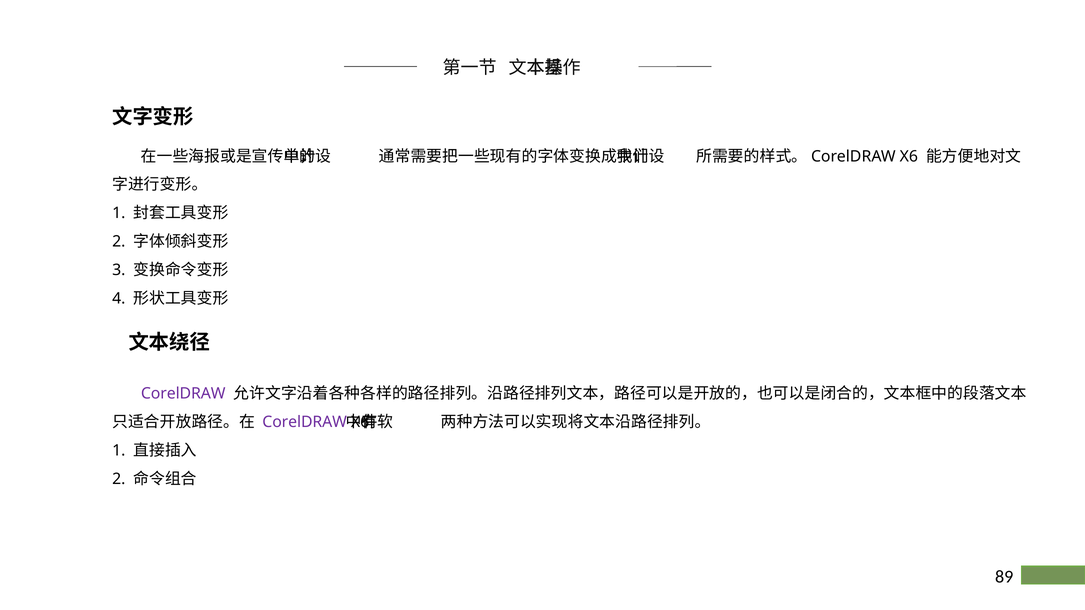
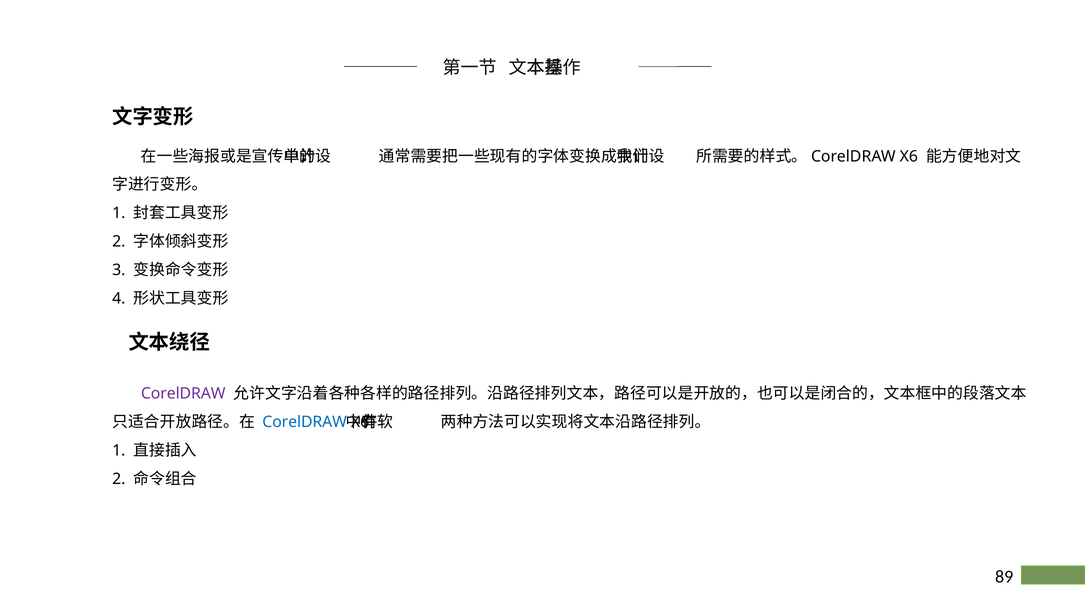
CorelDRAW at (305, 422) colour: purple -> blue
